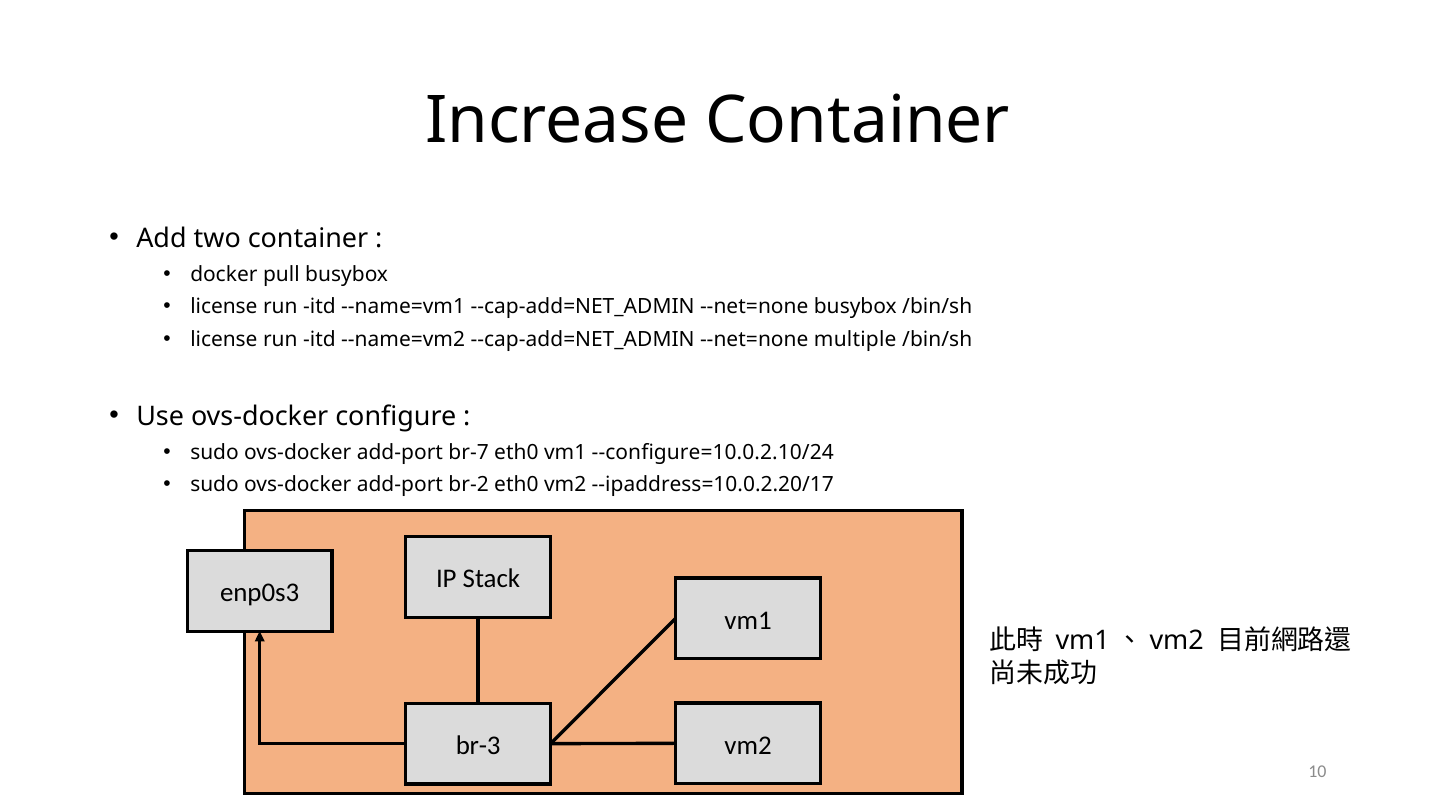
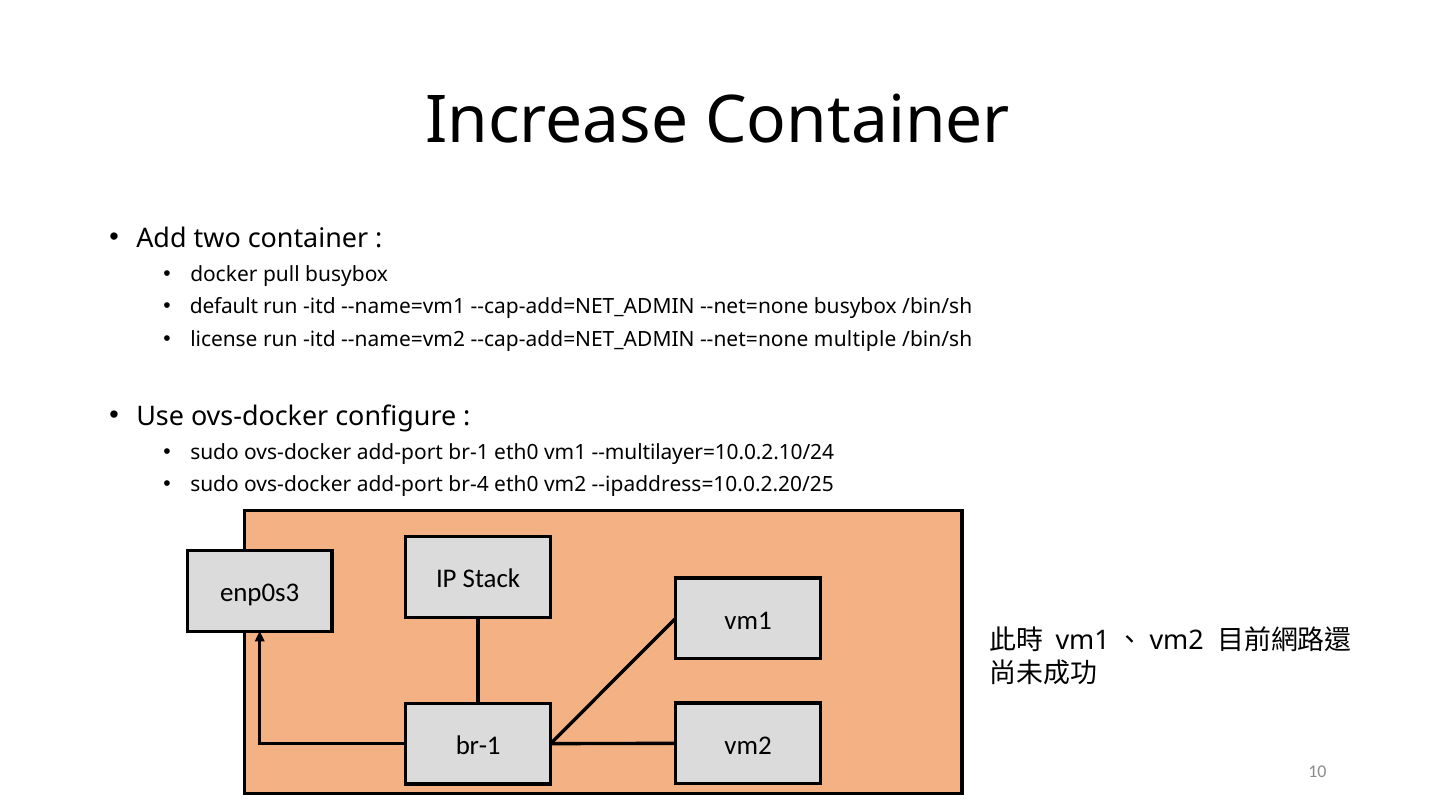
license at (224, 307): license -> default
add-port br-7: br-7 -> br-1
--configure=10.0.2.10/24: --configure=10.0.2.10/24 -> --multilayer=10.0.2.10/24
br-2: br-2 -> br-4
--ipaddress=10.0.2.20/17: --ipaddress=10.0.2.20/17 -> --ipaddress=10.0.2.20/25
br-3 at (478, 745): br-3 -> br-1
